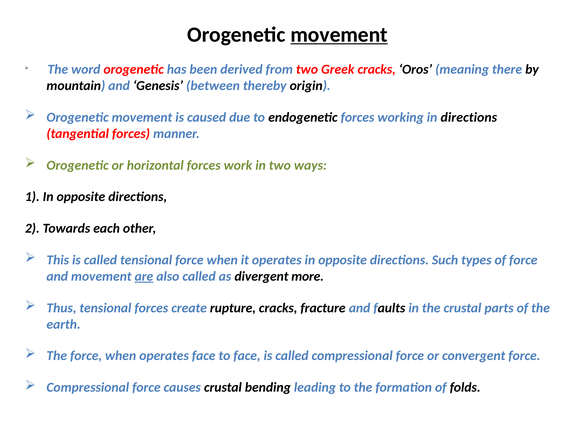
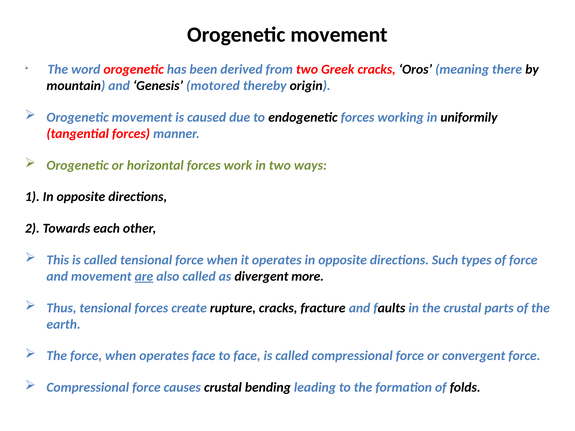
movement at (339, 35) underline: present -> none
between: between -> motored
in directions: directions -> uniformily
